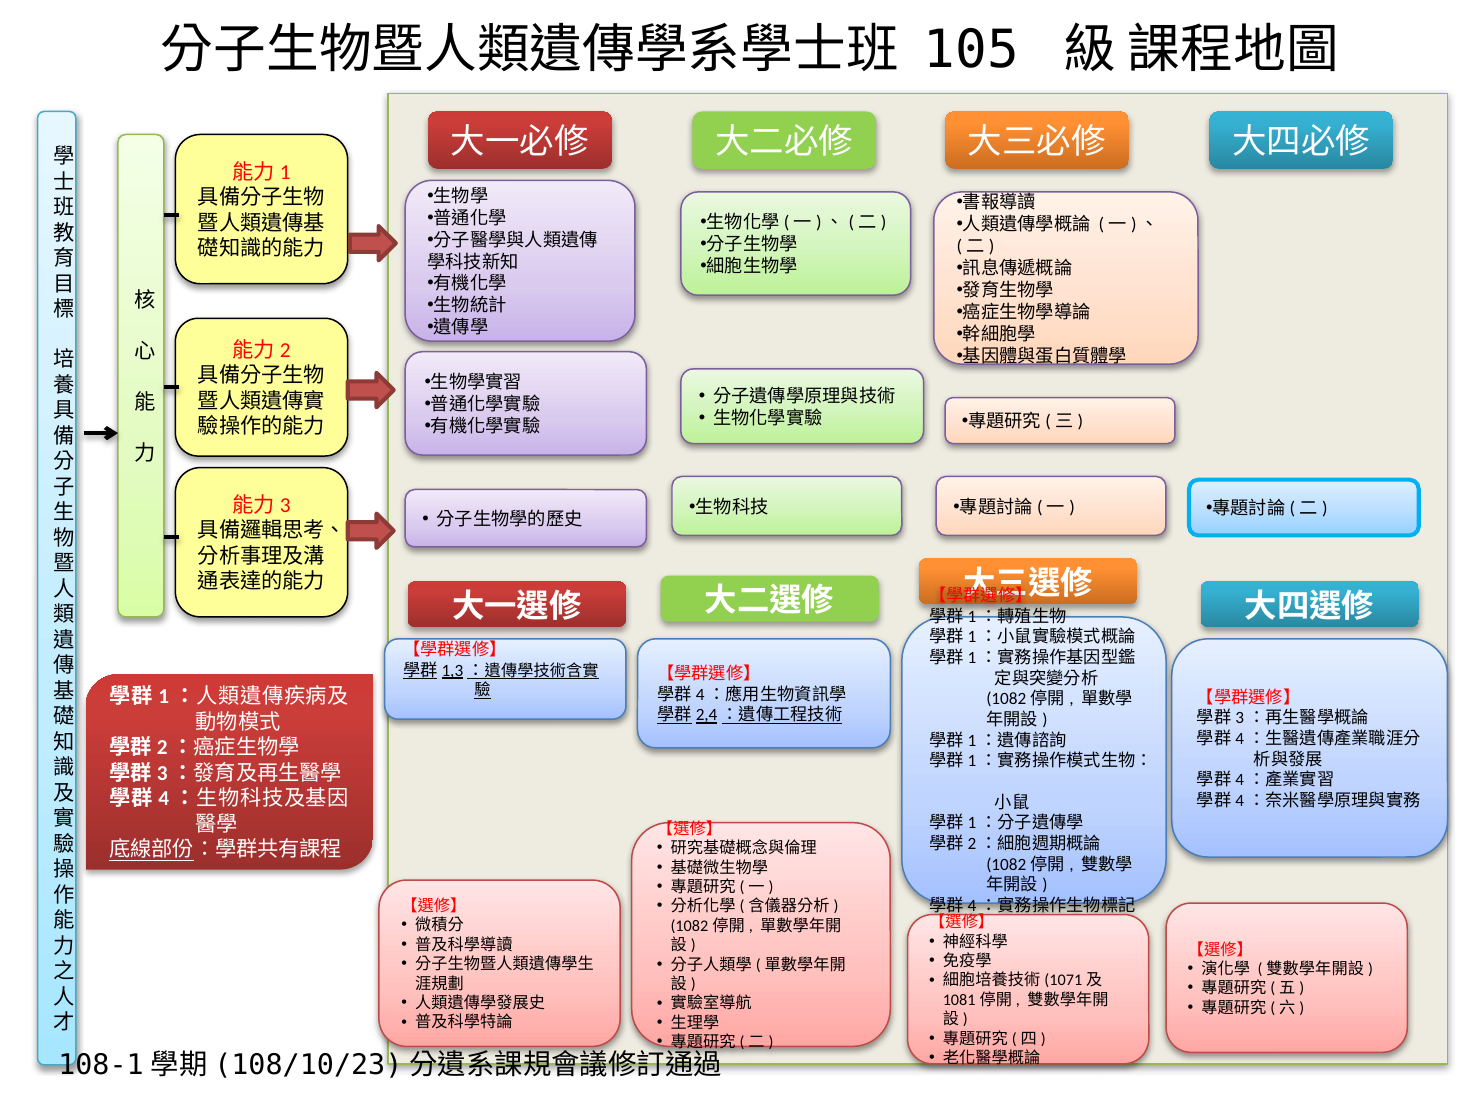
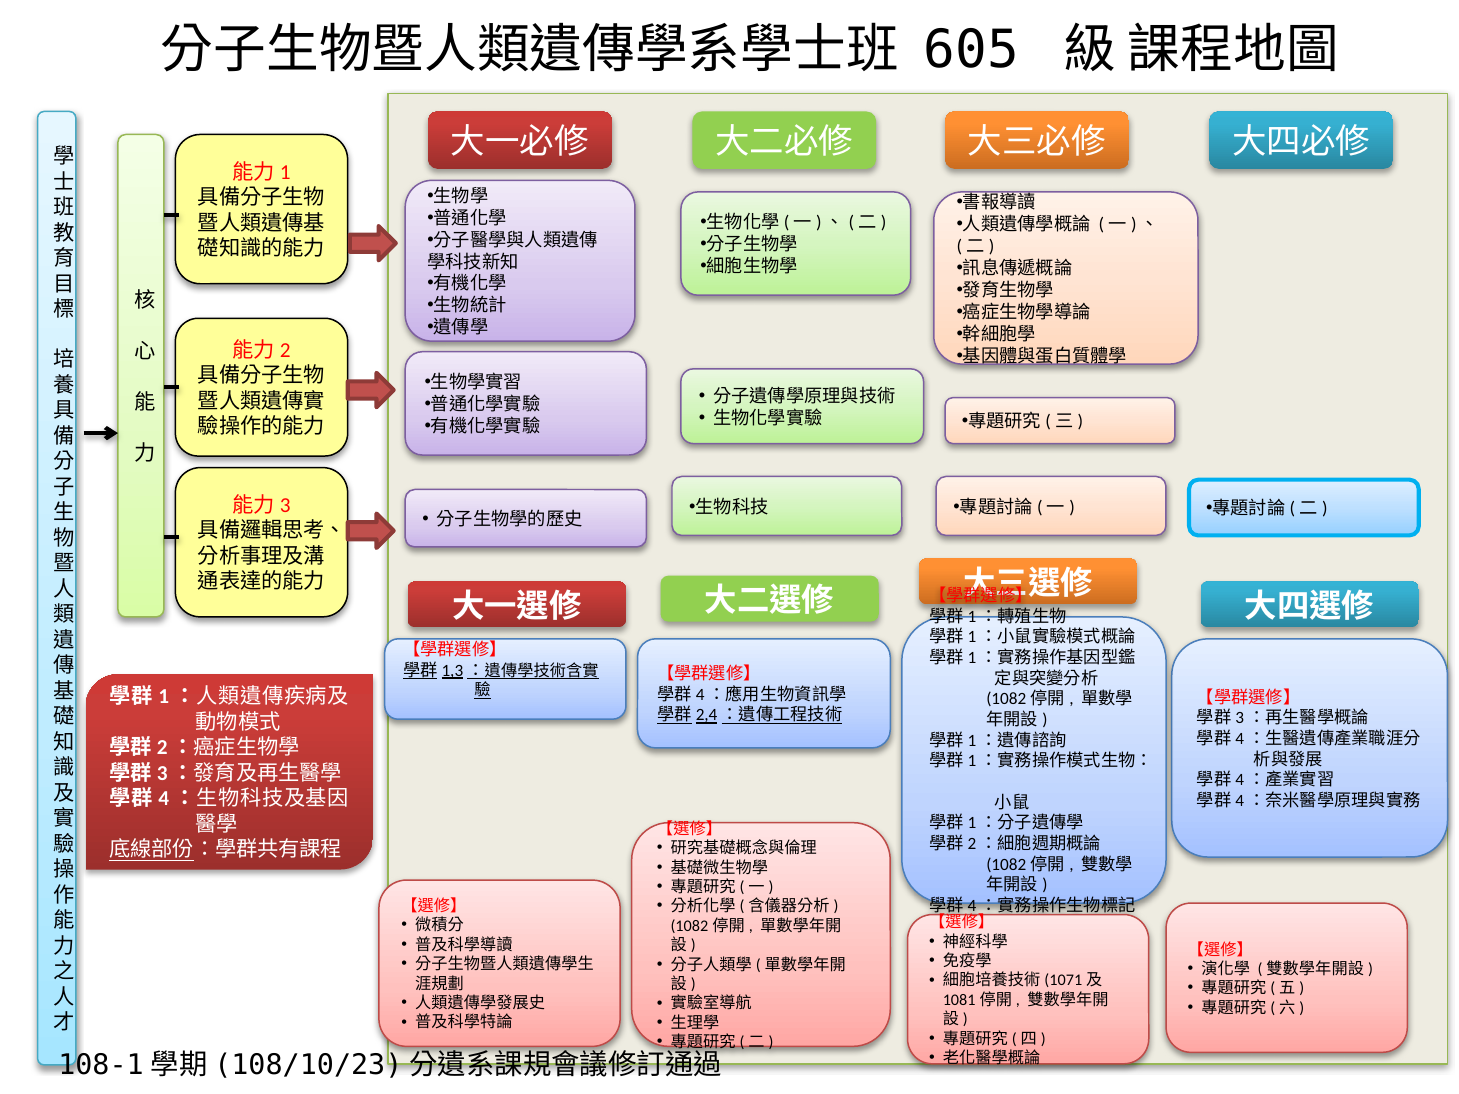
105: 105 -> 605
